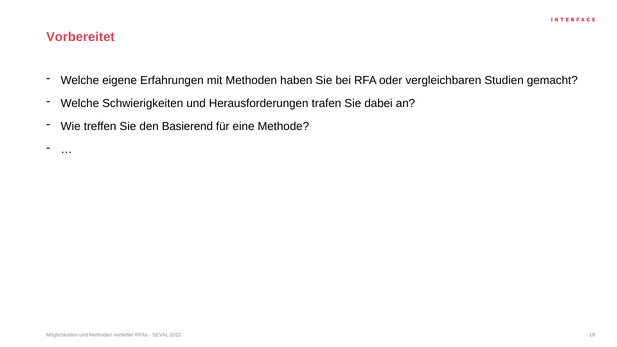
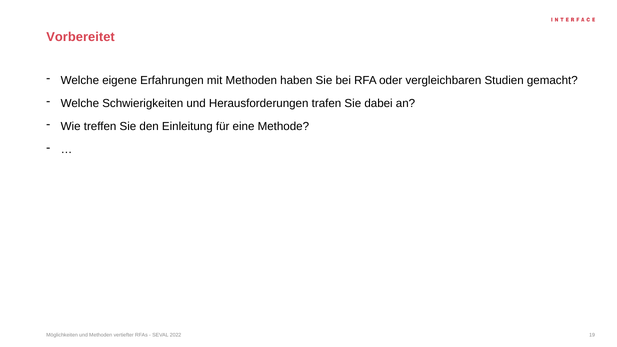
Basierend: Basierend -> Einleitung
